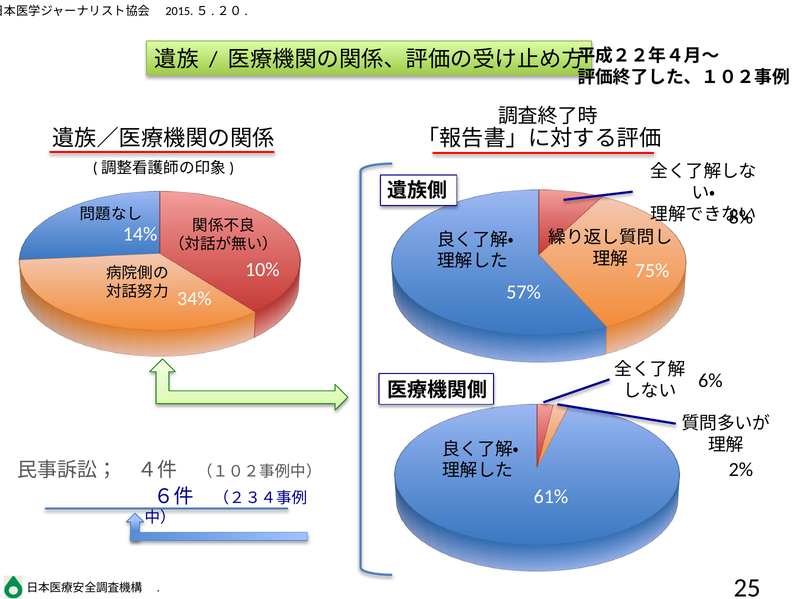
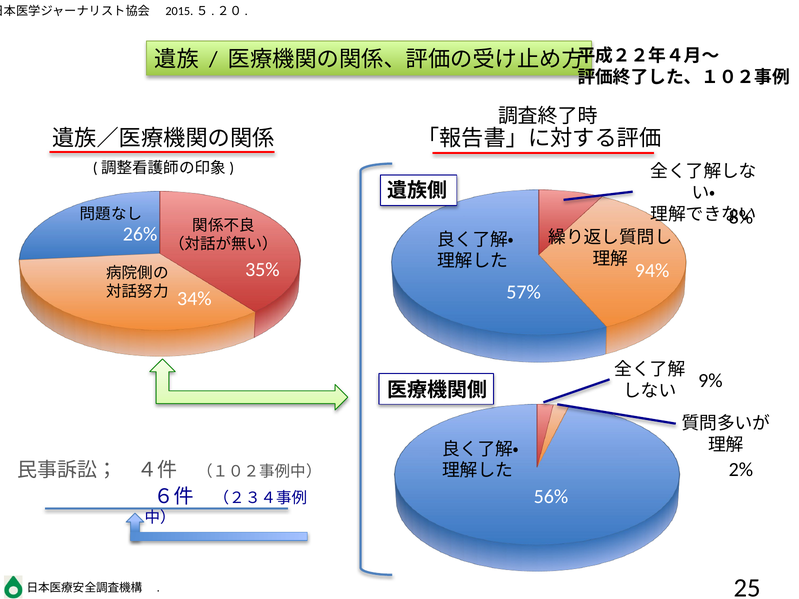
14%: 14% -> 26%
10%: 10% -> 35%
75%: 75% -> 94%
6%: 6% -> 9%
61%: 61% -> 56%
